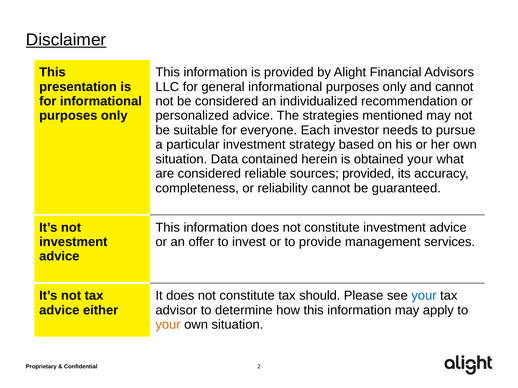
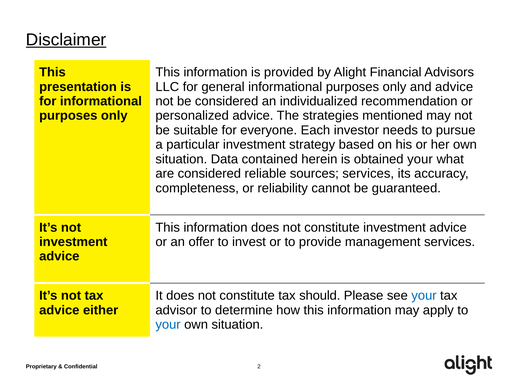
and cannot: cannot -> advice
sources provided: provided -> services
your at (168, 325) colour: orange -> blue
